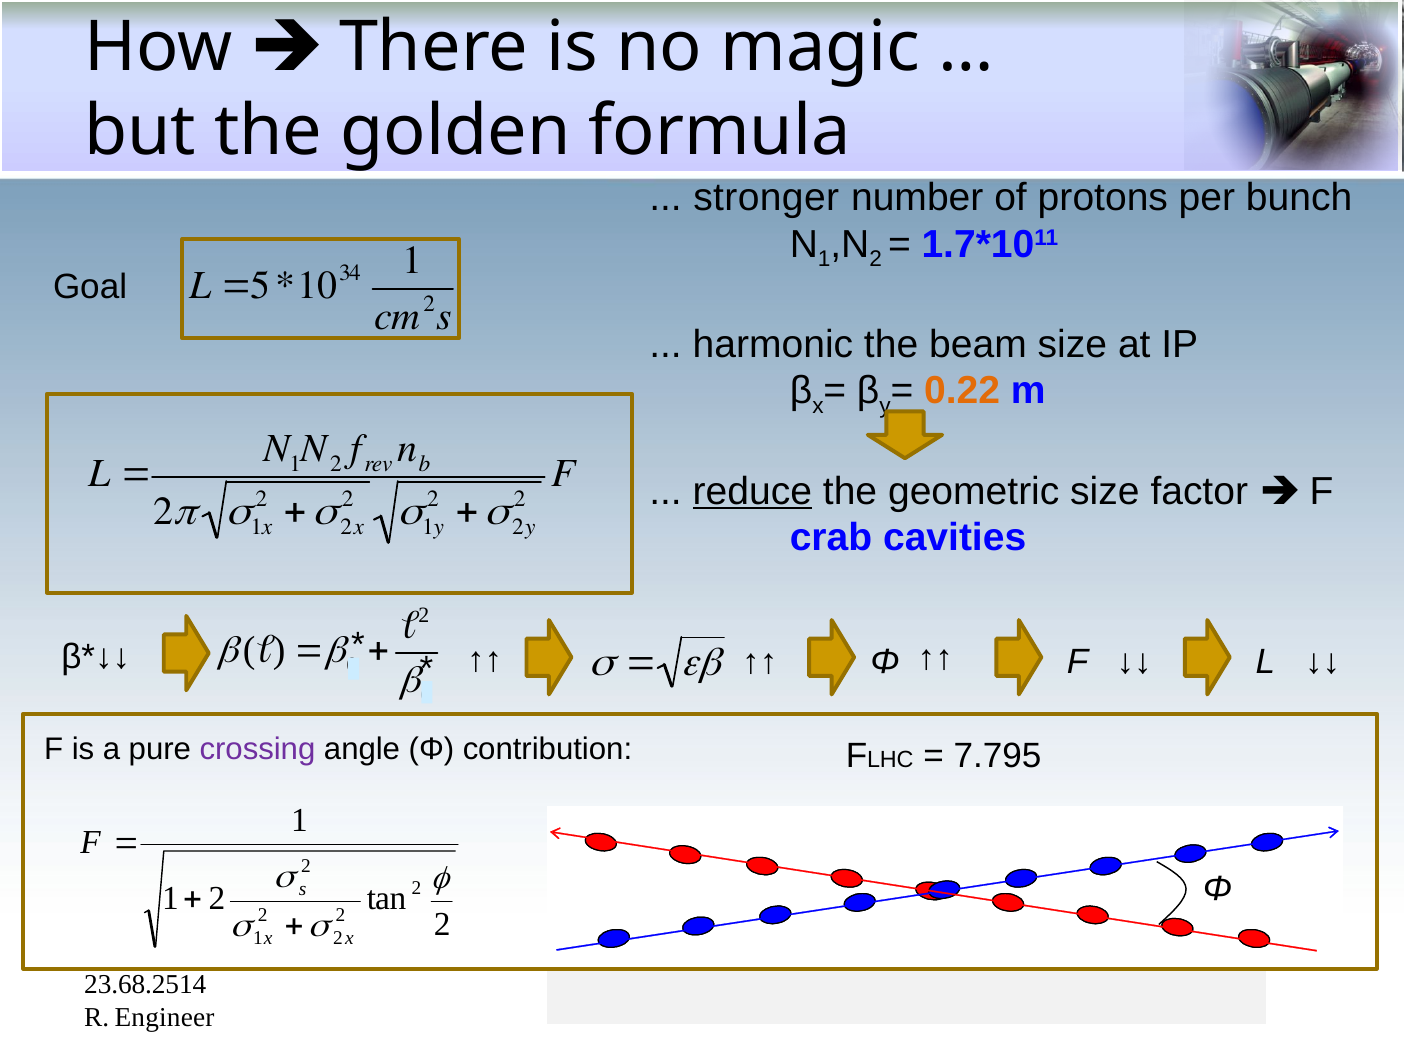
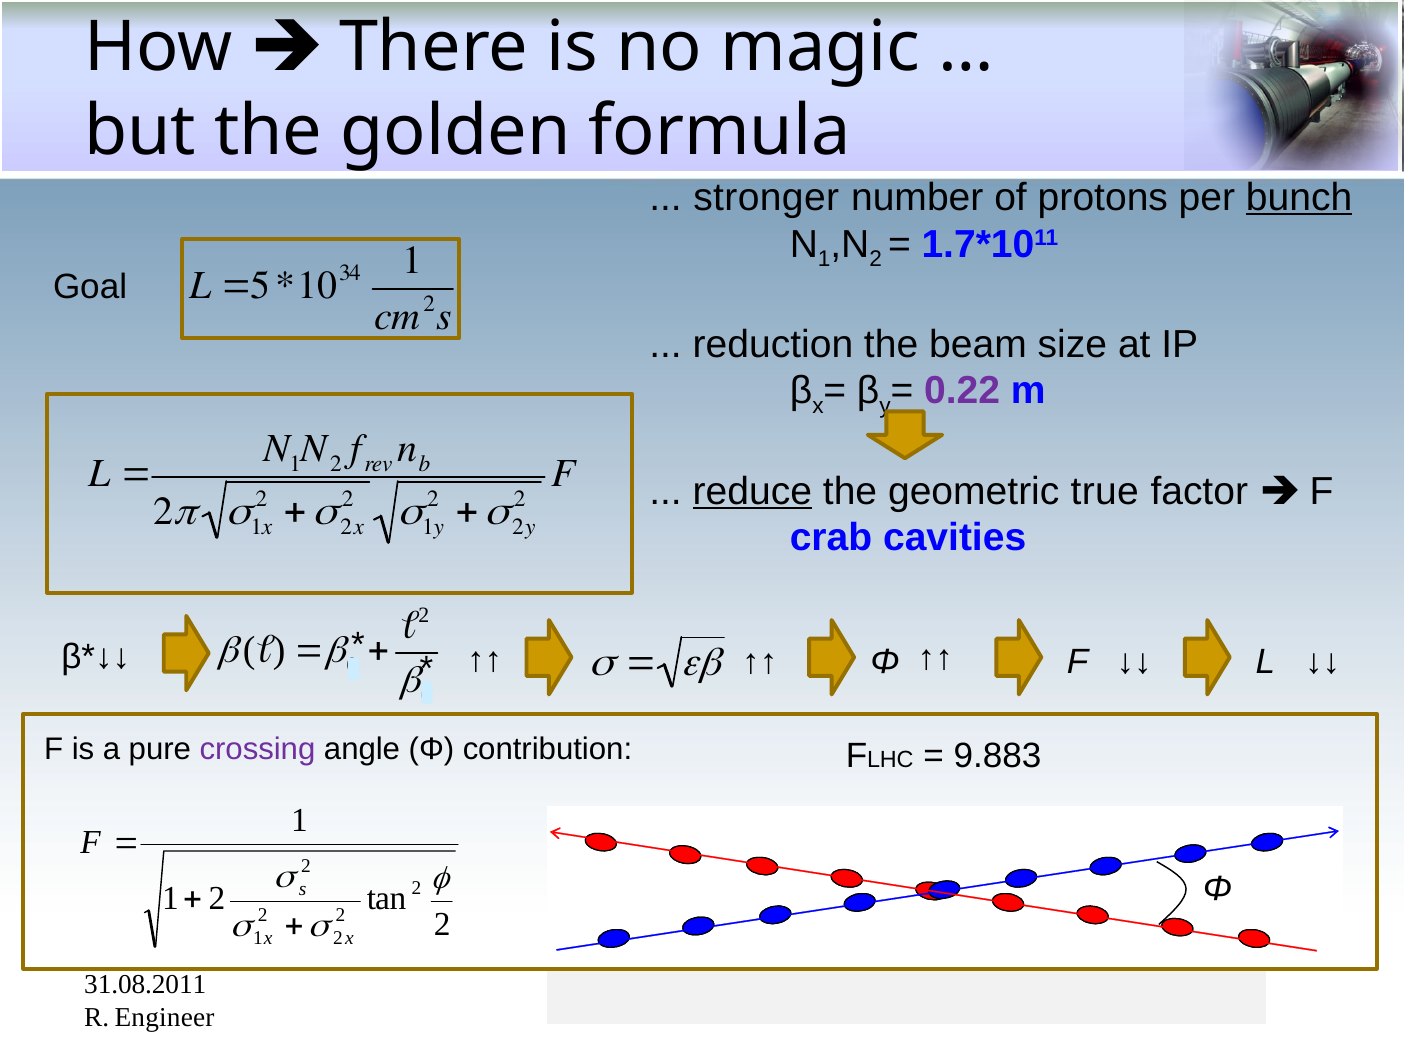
bunch underline: none -> present
harmonic: harmonic -> reduction
0.22 colour: orange -> purple
geometric size: size -> true
7.795: 7.795 -> 9.883
23.68.2514: 23.68.2514 -> 31.08.2011
